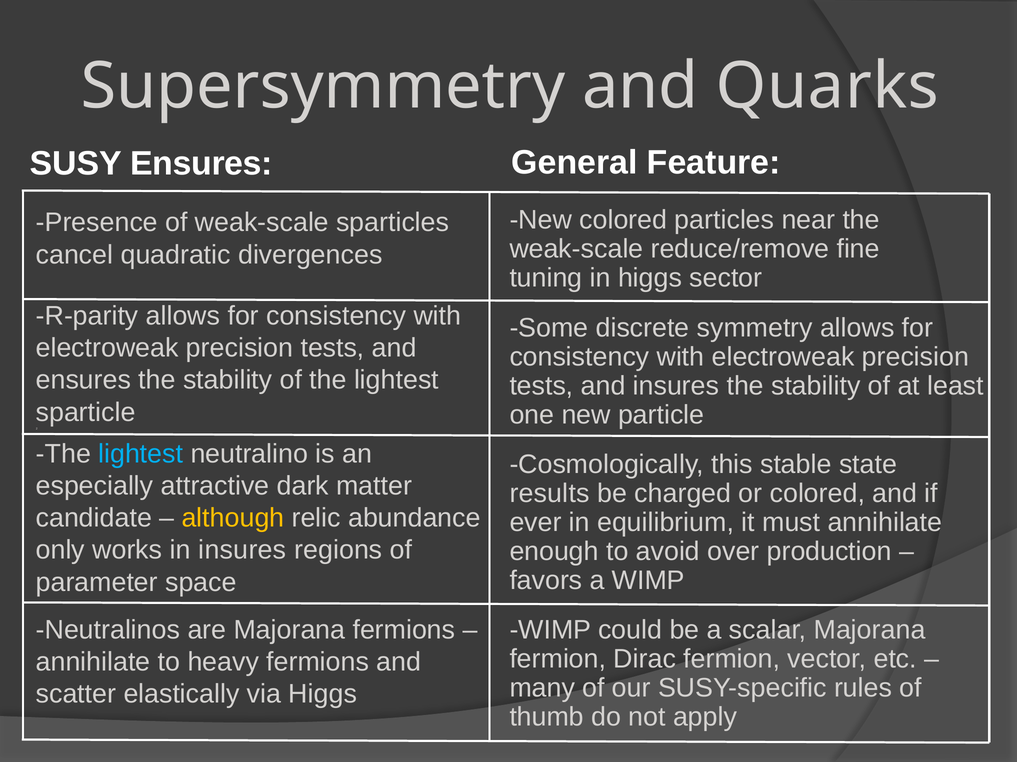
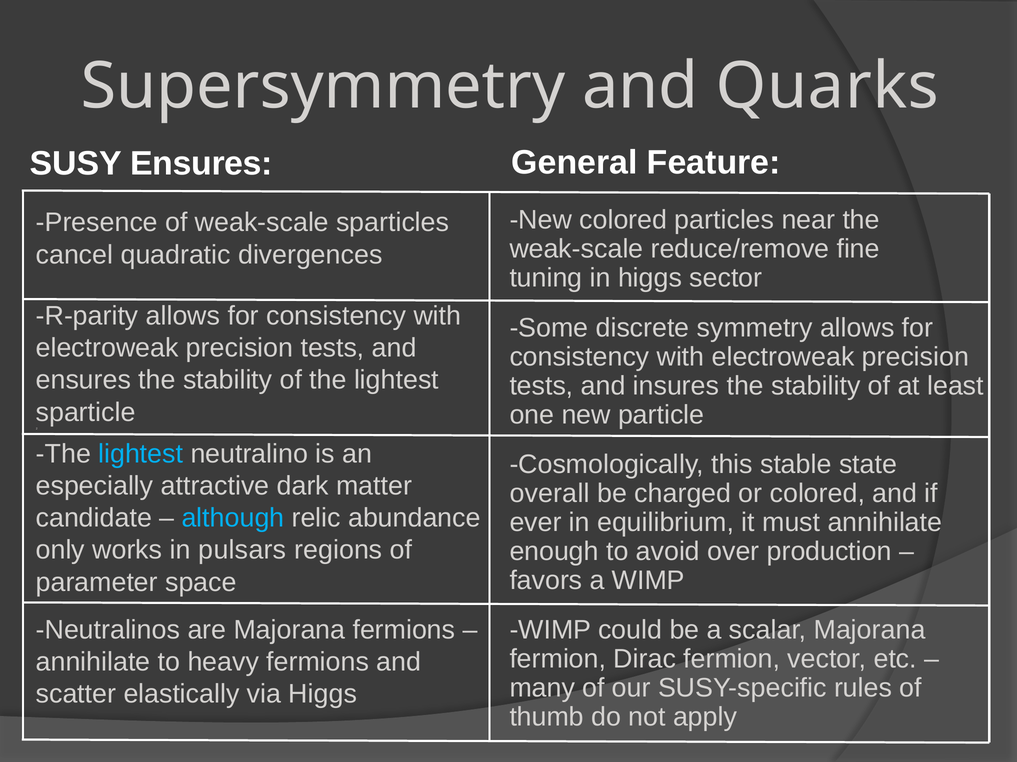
results: results -> overall
although colour: yellow -> light blue
in insures: insures -> pulsars
